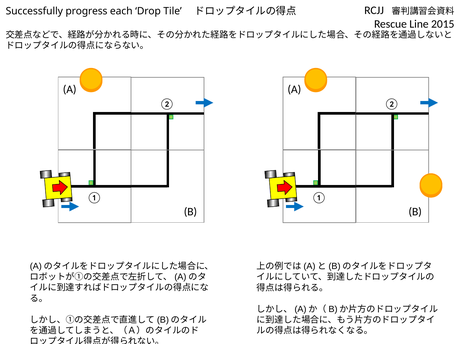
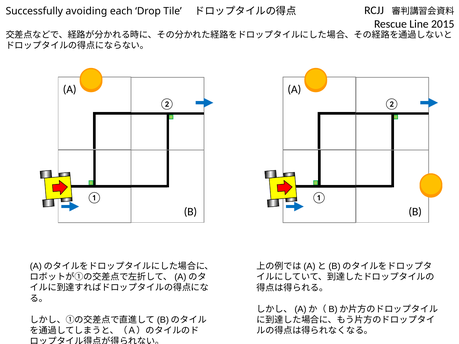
progress: progress -> avoiding
